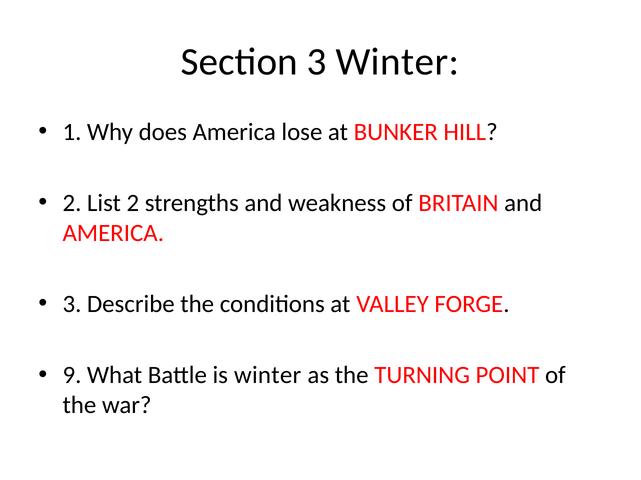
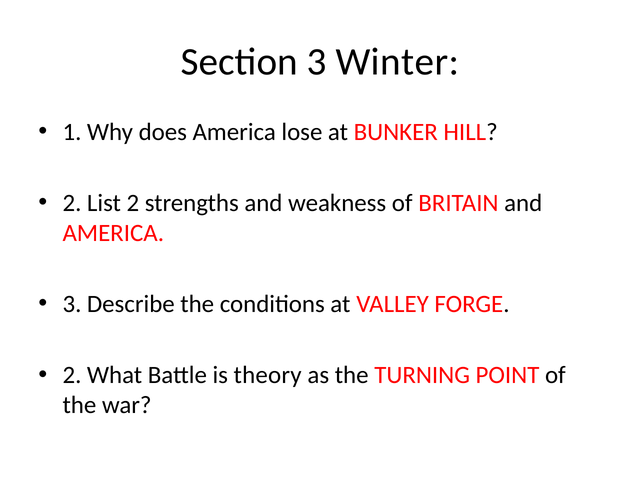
9 at (72, 376): 9 -> 2
is winter: winter -> theory
